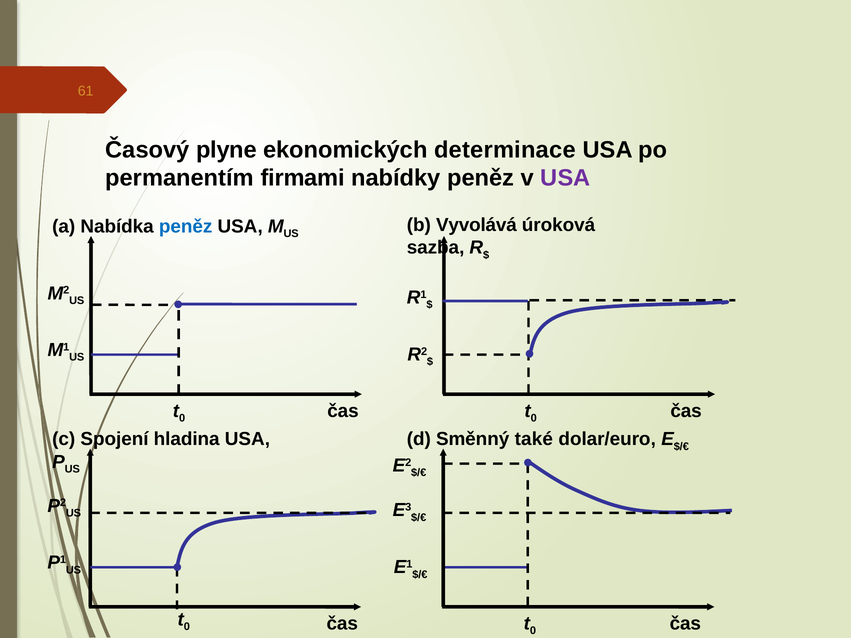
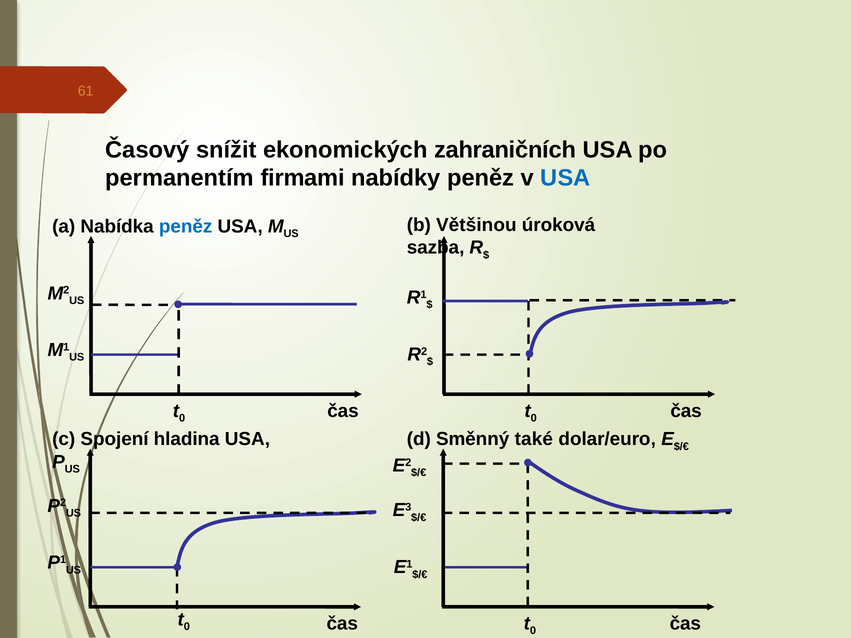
plyne: plyne -> snížit
determinace: determinace -> zahraničních
USA at (565, 178) colour: purple -> blue
Vyvolává: Vyvolává -> Většinou
